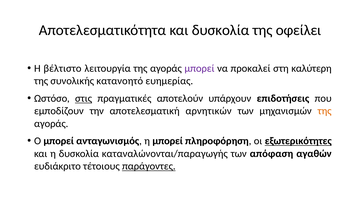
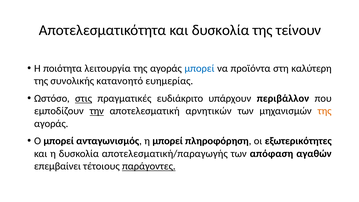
οφείλει: οφείλει -> τείνουν
βέλτιστο: βέλτιστο -> ποιότητα
μπορεί at (199, 68) colour: purple -> blue
προκαλεί: προκαλεί -> προϊόντα
αποτελούν: αποτελούν -> ευδιάκριτο
επιδοτήσεις: επιδοτήσεις -> περιβάλλον
την underline: none -> present
εξωτερικότητες underline: present -> none
καταναλώνονται/παραγωγής: καταναλώνονται/παραγωγής -> αποτελεσματική/παραγωγής
ευδιάκριτο: ευδιάκριτο -> επεμβαίνει
